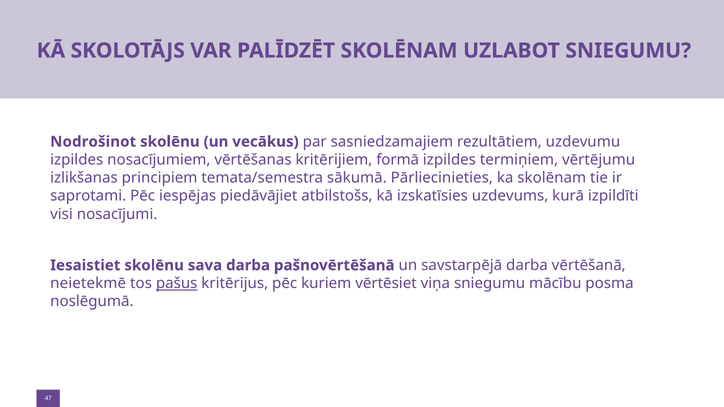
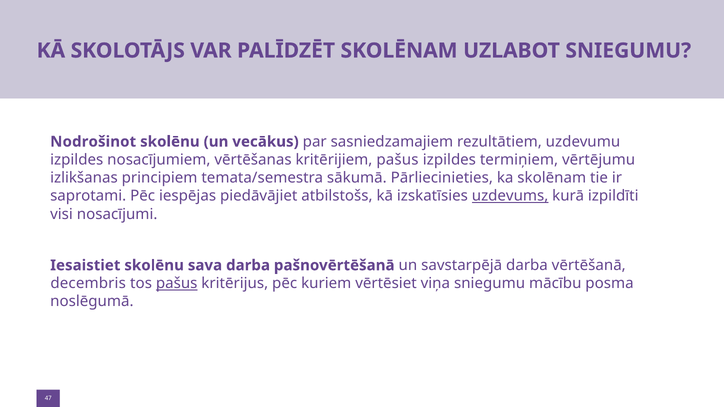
kritērijiem formā: formā -> pašus
uzdevums underline: none -> present
neietekmē: neietekmē -> decembris
